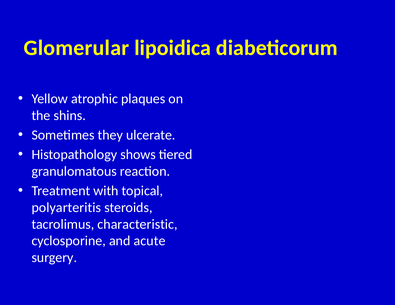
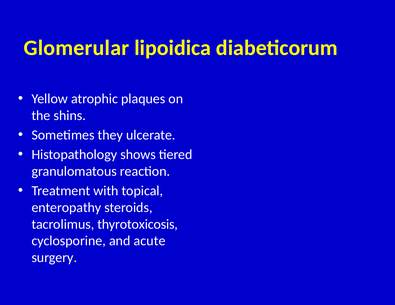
polyarteritis: polyarteritis -> enteropathy
characteristic: characteristic -> thyrotoxicosis
